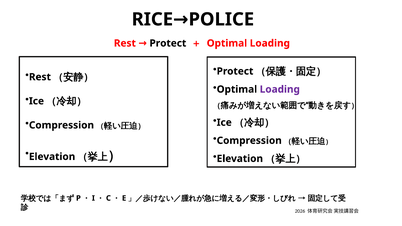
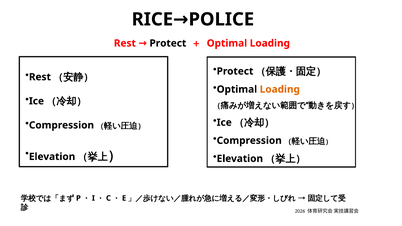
Loading at (280, 89) colour: purple -> orange
